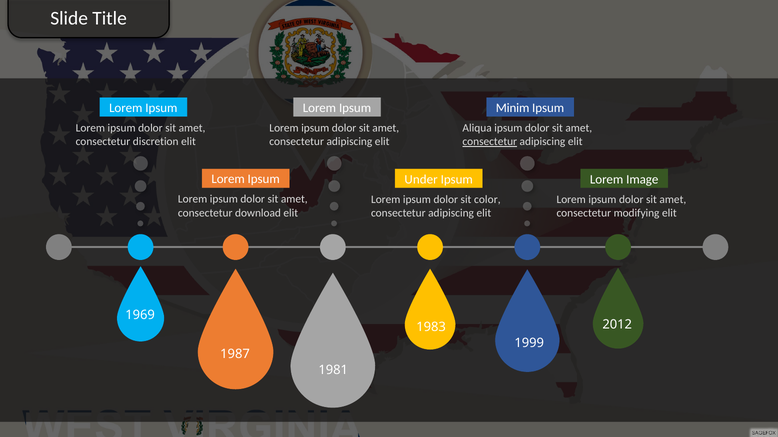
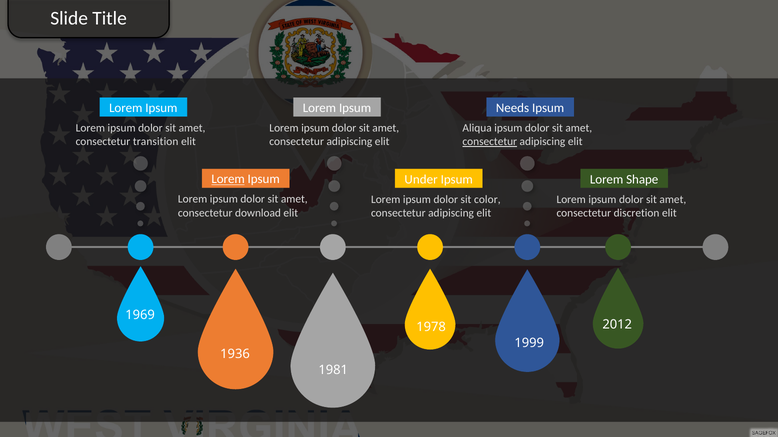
Minim: Minim -> Needs
discretion: discretion -> transition
Lorem at (228, 179) underline: none -> present
Image: Image -> Shape
modifying: modifying -> discretion
1983: 1983 -> 1978
1987: 1987 -> 1936
